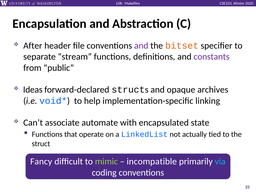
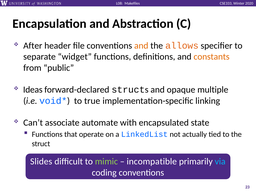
and at (141, 46) colour: purple -> orange
bitset: bitset -> allows
stream: stream -> widget
constants colour: purple -> orange
archives: archives -> multiple
help: help -> true
Fancy: Fancy -> Slides
